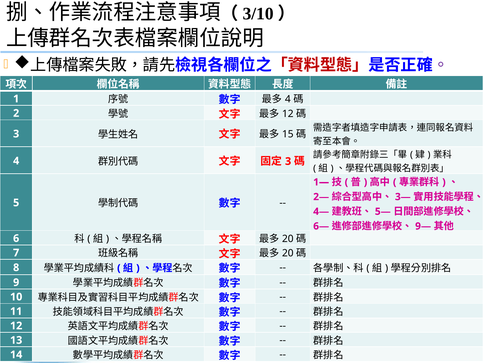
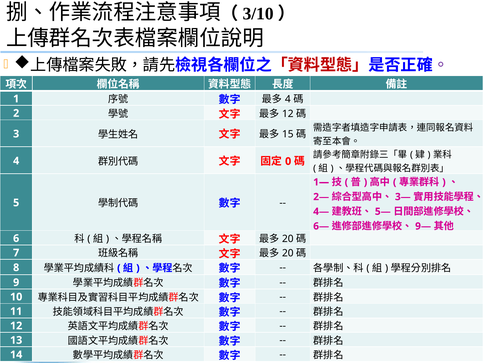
3 at (288, 161): 3 -> 0
